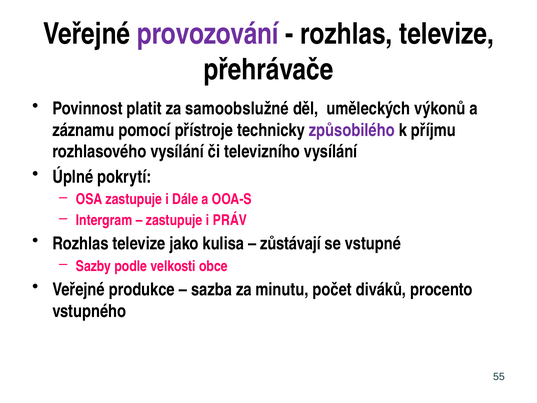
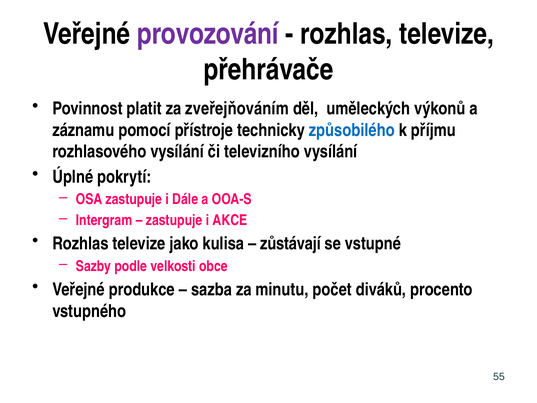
samoobslužné: samoobslužné -> zveřejňováním
způsobilého colour: purple -> blue
PRÁV: PRÁV -> AKCE
